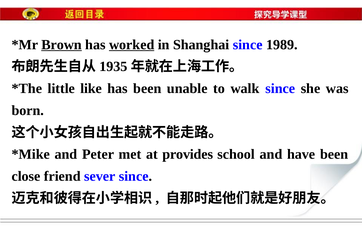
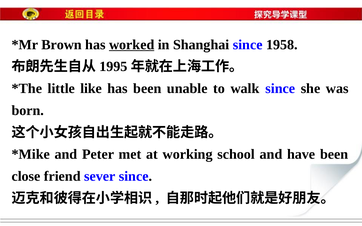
Brown underline: present -> none
1989: 1989 -> 1958
1935: 1935 -> 1995
provides: provides -> working
